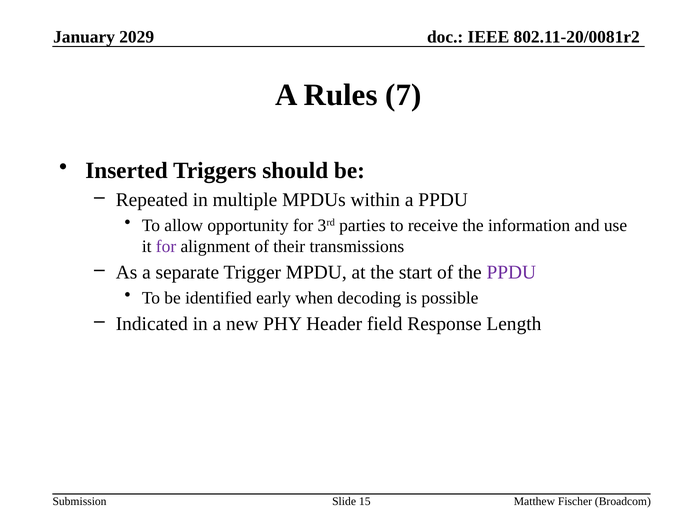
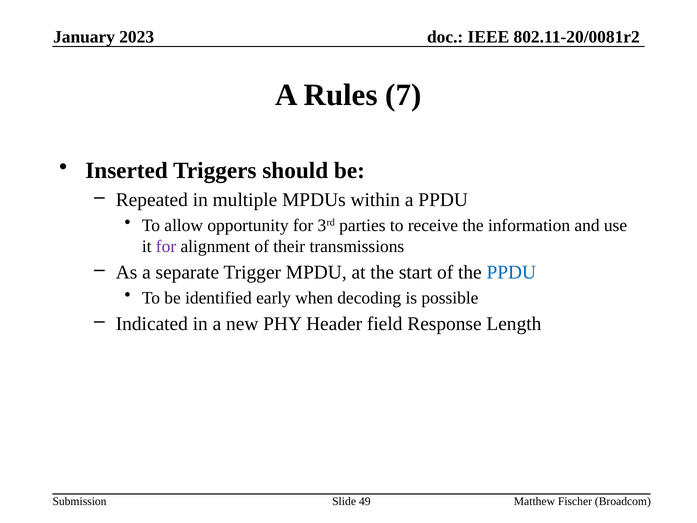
2029: 2029 -> 2023
PPDU at (511, 272) colour: purple -> blue
15: 15 -> 49
